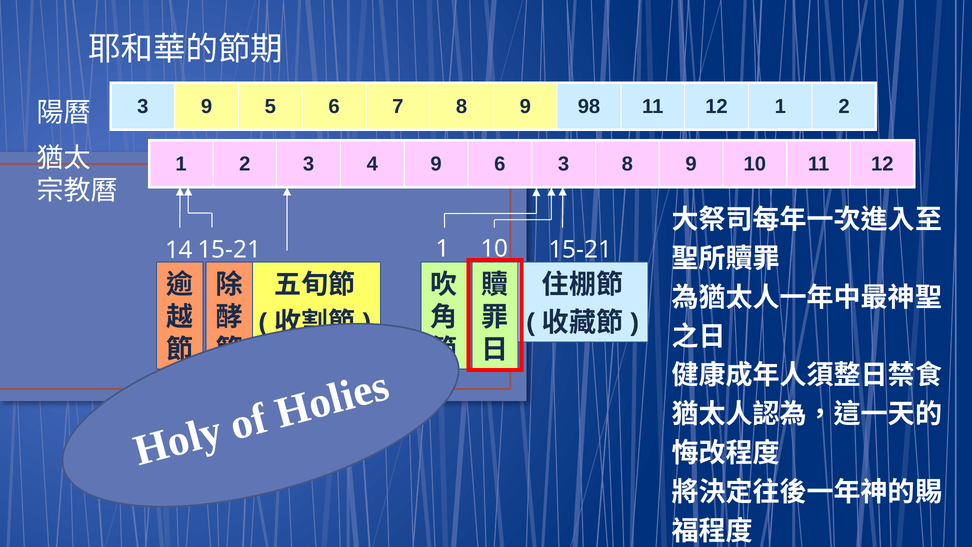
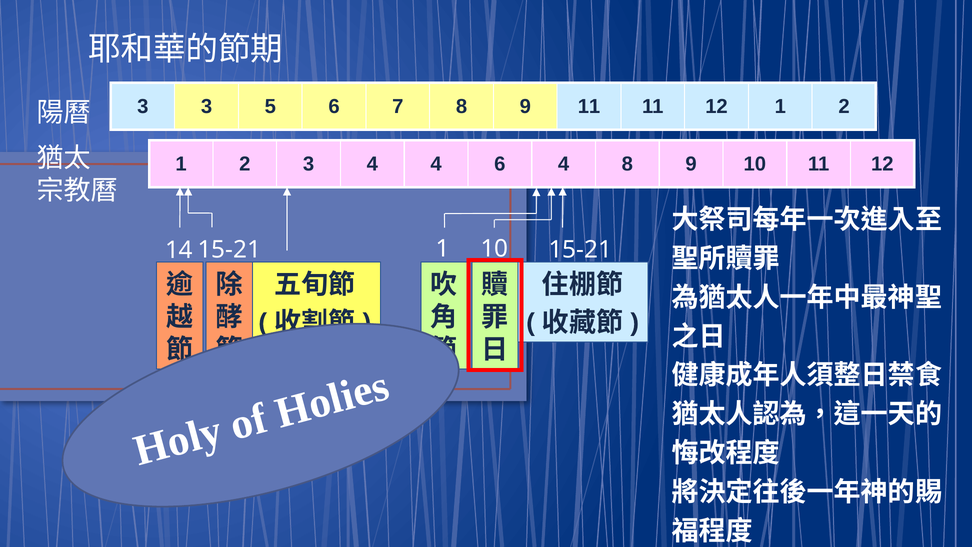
3 9: 9 -> 3
9 98: 98 -> 11
4 9: 9 -> 4
6 3: 3 -> 4
